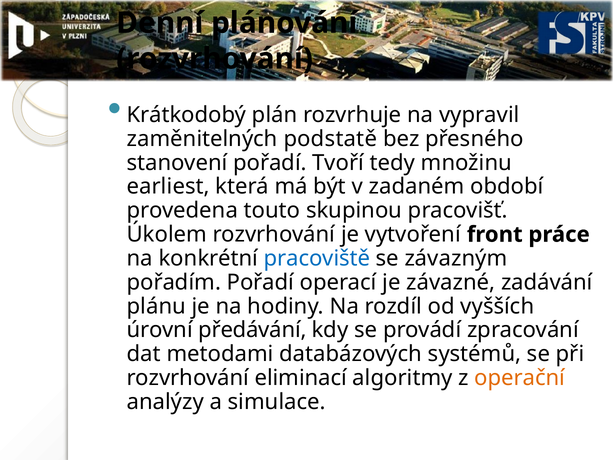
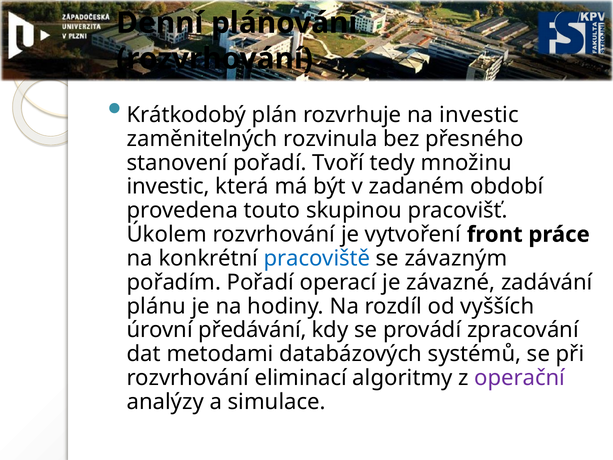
na vypravil: vypravil -> investic
podstatě: podstatě -> rozvinula
earliest at (168, 187): earliest -> investic
operační colour: orange -> purple
